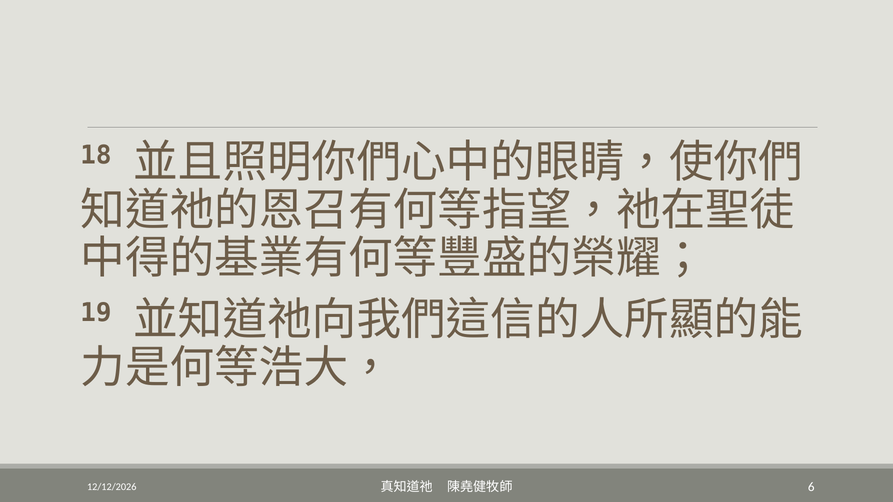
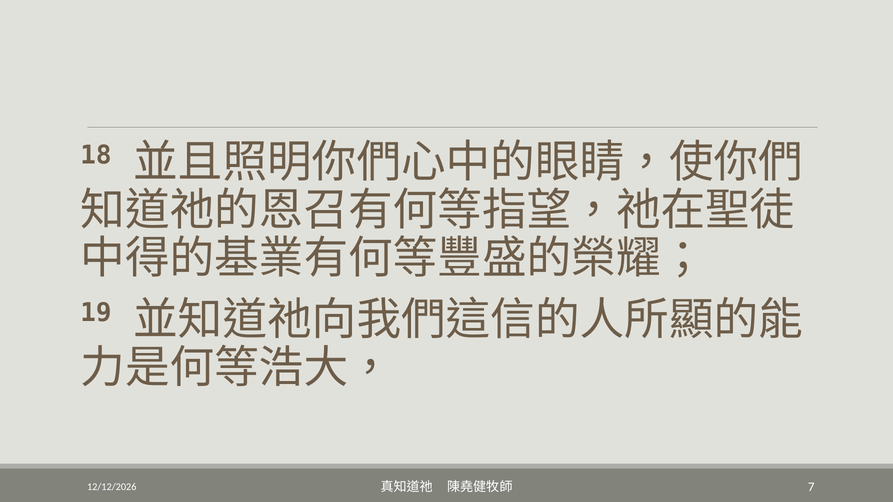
6: 6 -> 7
